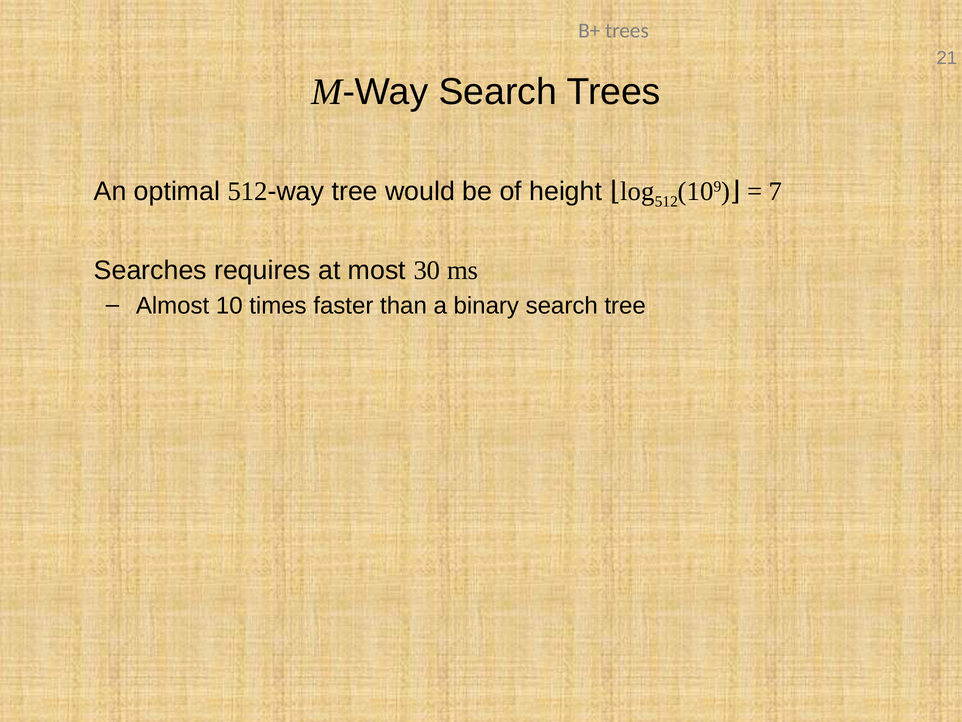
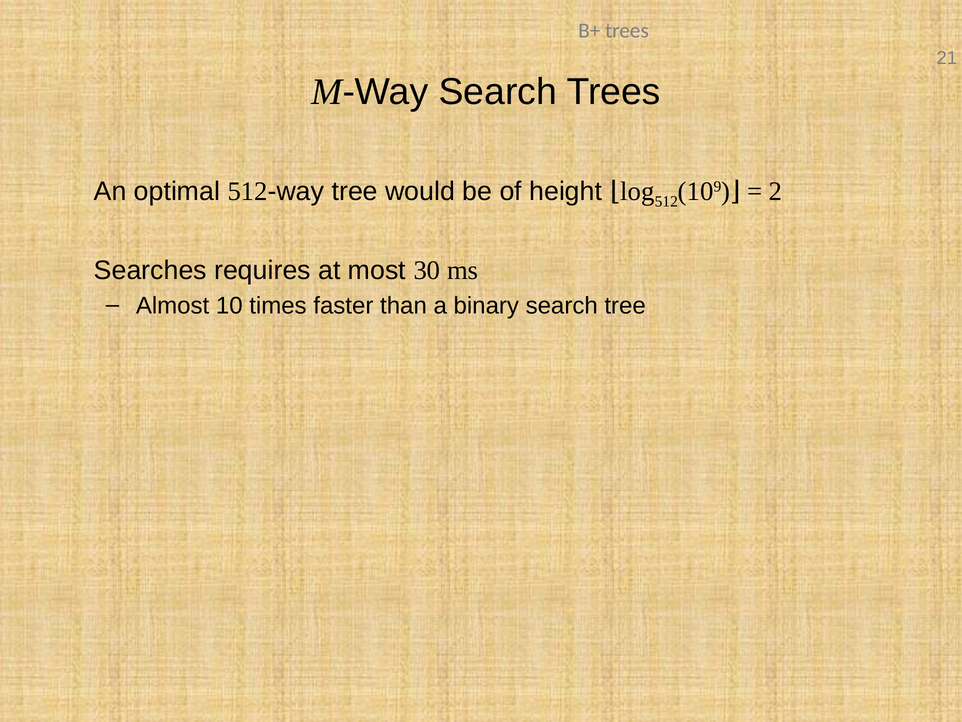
7: 7 -> 2
